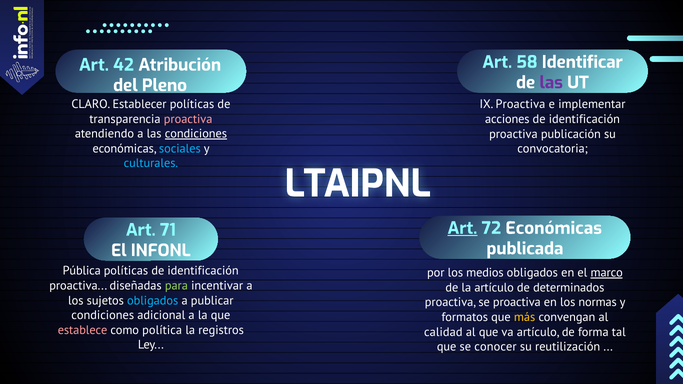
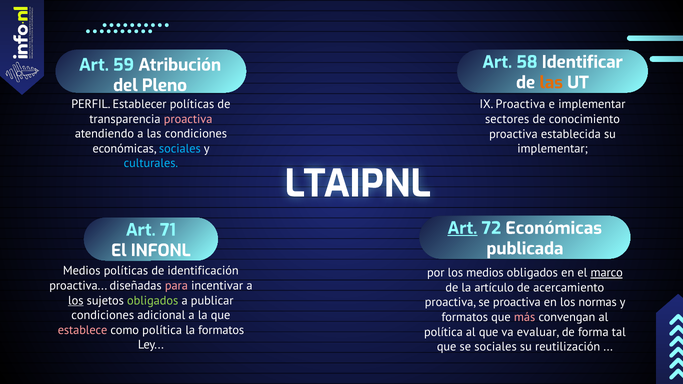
42: 42 -> 59
las at (551, 83) colour: purple -> orange
CLARO: CLARO -> PERFIL
acciones: acciones -> sectores
identificación at (584, 119): identificación -> conocimiento
condiciones at (196, 134) underline: present -> none
publicación: publicación -> establecida
convocatoria at (553, 149): convocatoria -> implementar
Pública at (82, 271): Pública -> Medios
para colour: light green -> pink
determinados: determinados -> acercamiento
los at (76, 301) underline: none -> present
obligados at (153, 301) colour: light blue -> light green
más colour: yellow -> pink
la registros: registros -> formatos
calidad at (443, 332): calidad -> política
va artículo: artículo -> evaluar
se conocer: conocer -> sociales
